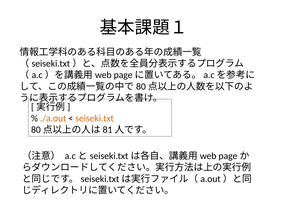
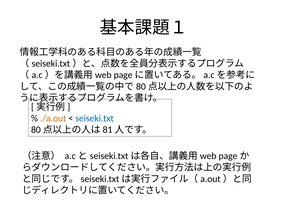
seiseki.txt colour: orange -> blue
